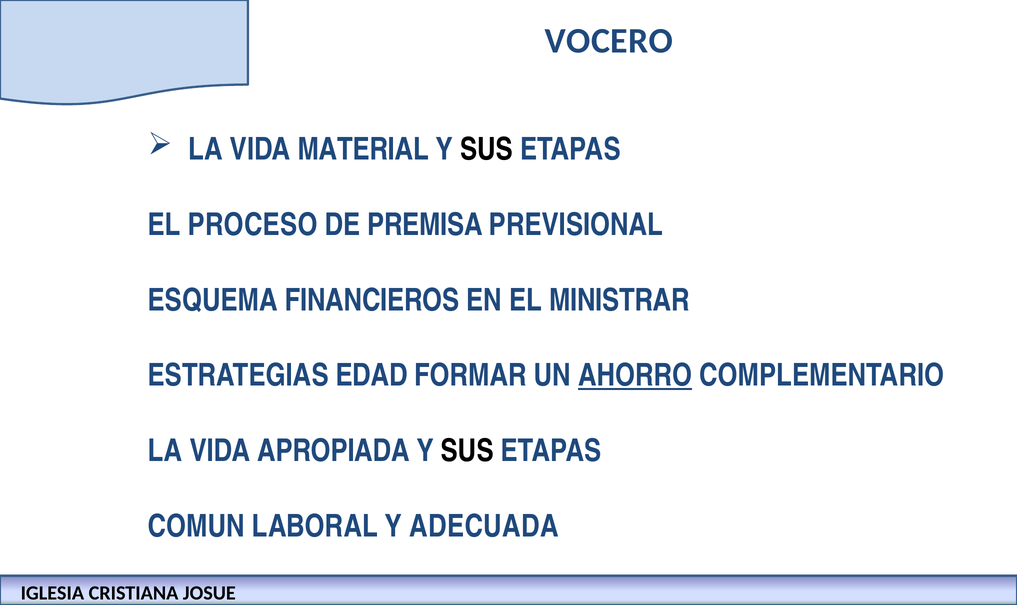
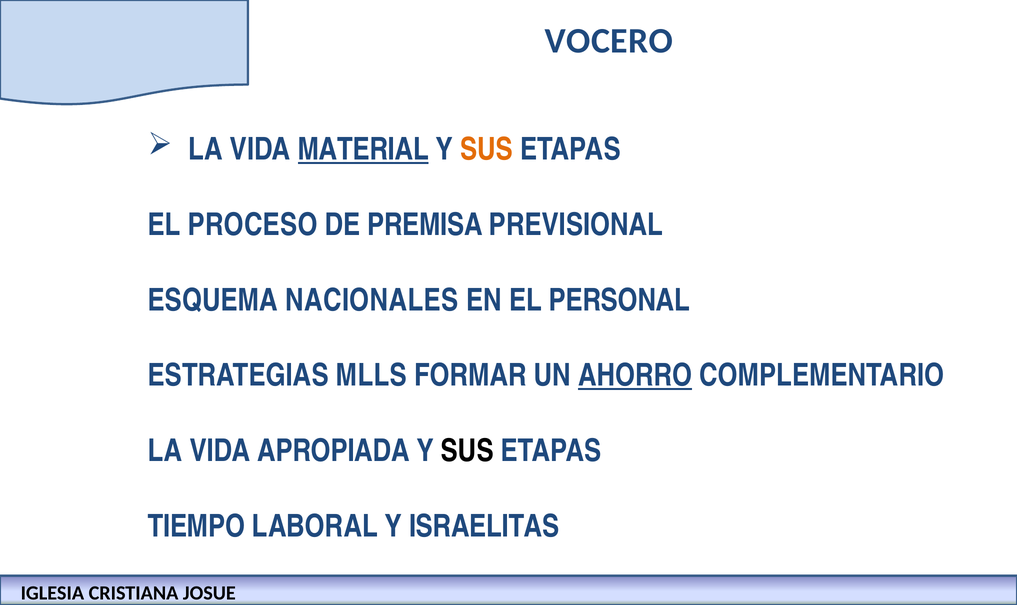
MATERIAL underline: none -> present
SUS at (486, 150) colour: black -> orange
FINANCIEROS: FINANCIEROS -> NACIONALES
MINISTRAR: MINISTRAR -> PERSONAL
EDAD: EDAD -> MLLS
COMUN: COMUN -> TIEMPO
ADECUADA: ADECUADA -> ISRAELITAS
